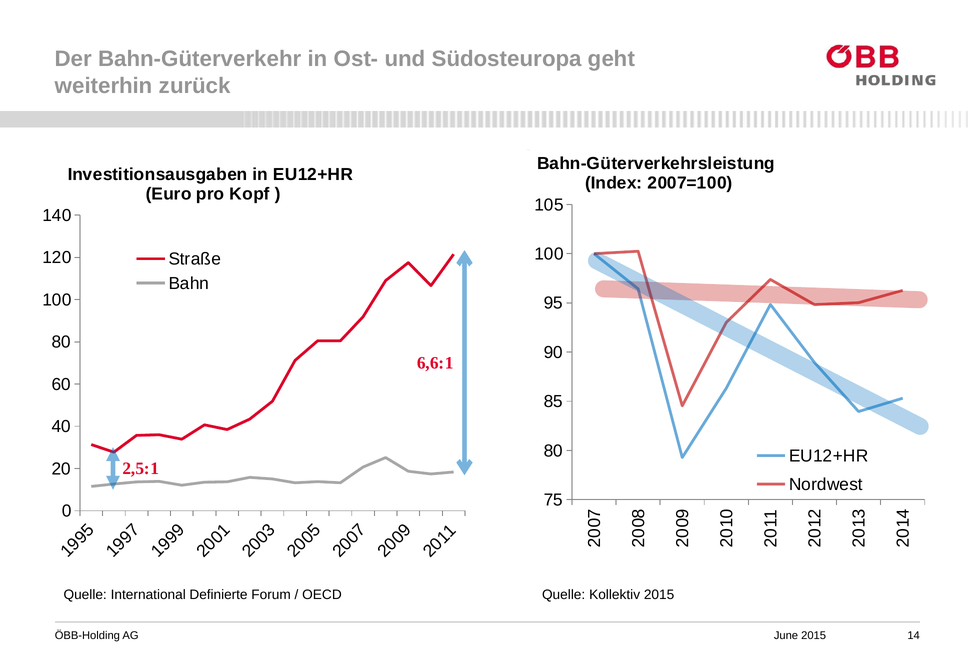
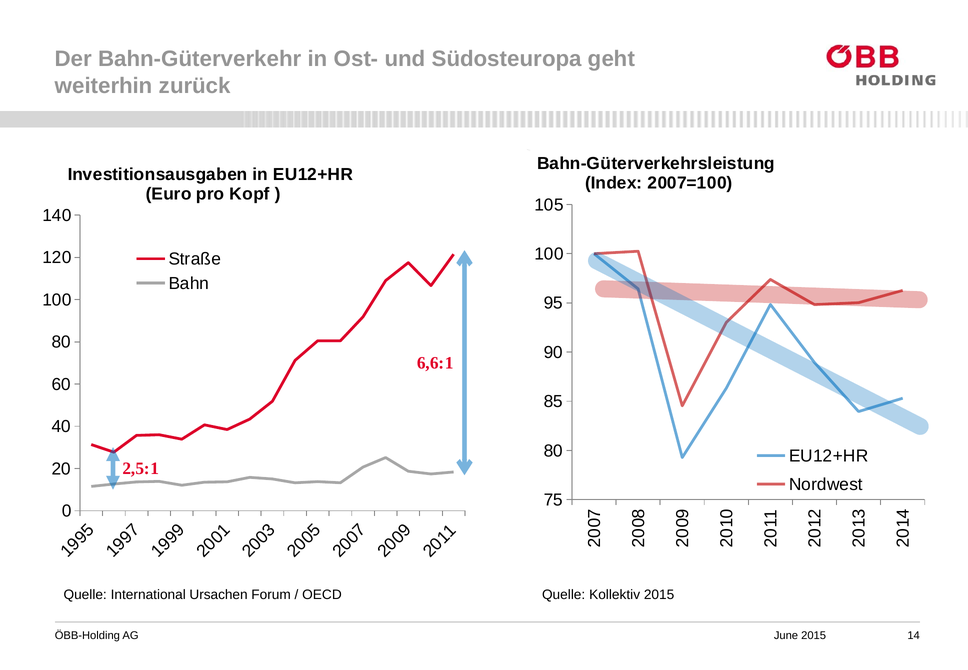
Definierte: Definierte -> Ursachen
